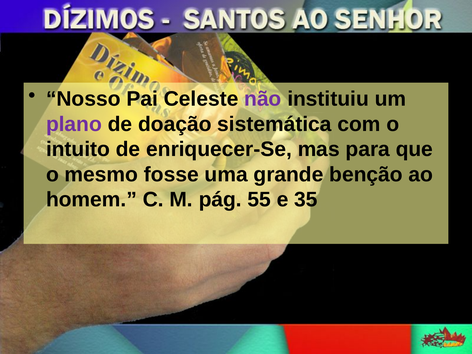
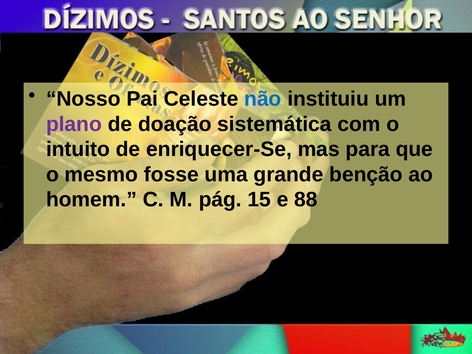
não colour: purple -> blue
55: 55 -> 15
35: 35 -> 88
